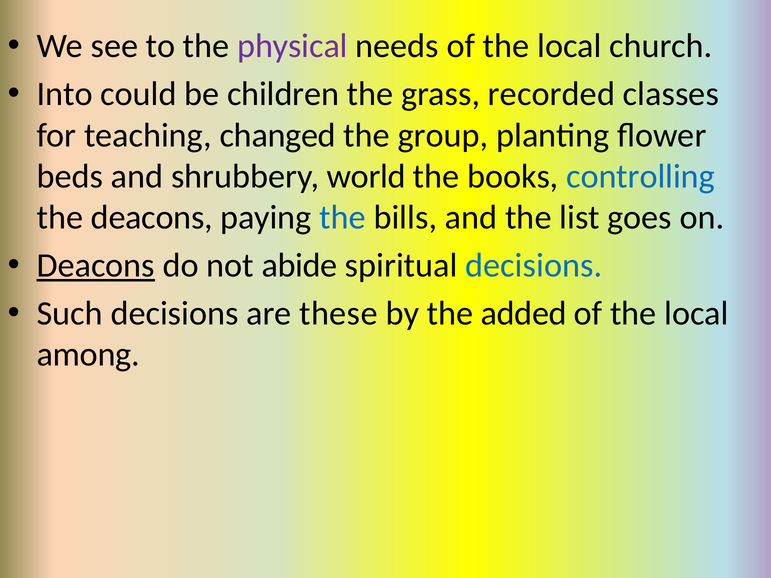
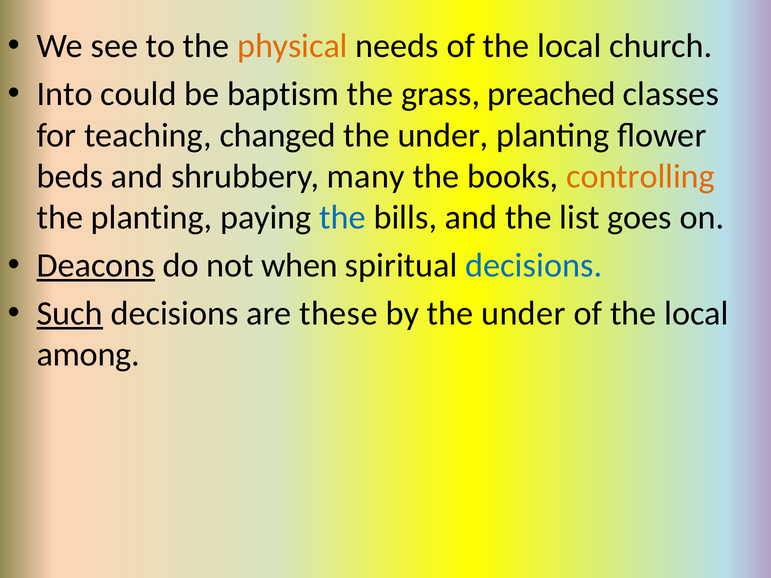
physical colour: purple -> orange
children: children -> baptism
recorded: recorded -> preached
group at (443, 135): group -> under
world: world -> many
controlling colour: blue -> orange
the deacons: deacons -> planting
abide: abide -> when
Such underline: none -> present
by the added: added -> under
